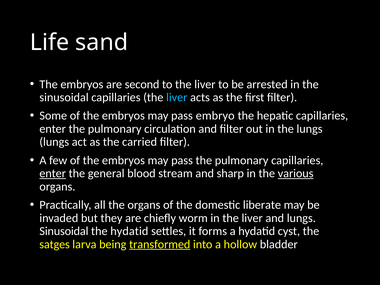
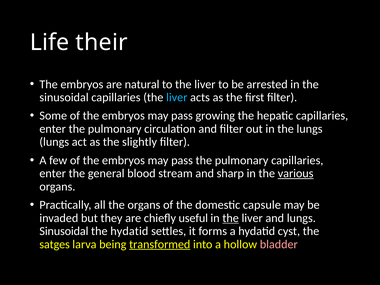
sand: sand -> their
second: second -> natural
embryo: embryo -> growing
carried: carried -> slightly
enter at (53, 173) underline: present -> none
liberate: liberate -> capsule
worm: worm -> useful
the at (231, 218) underline: none -> present
bladder colour: white -> pink
